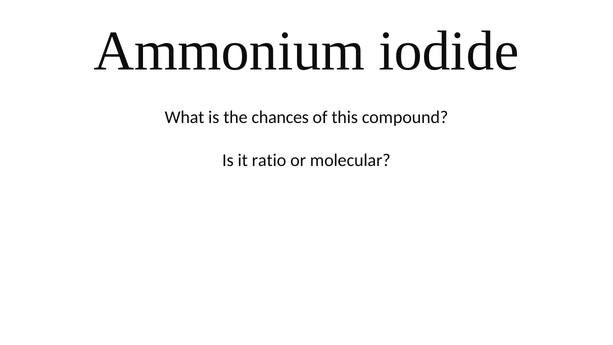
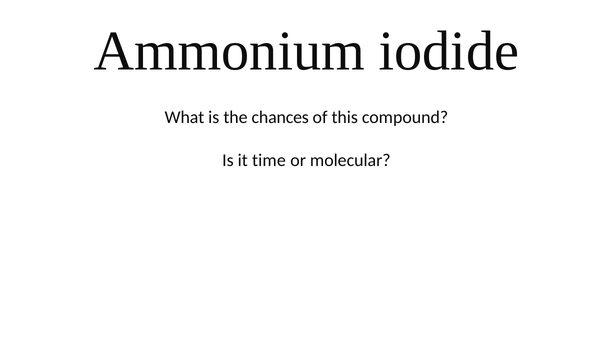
ratio: ratio -> time
